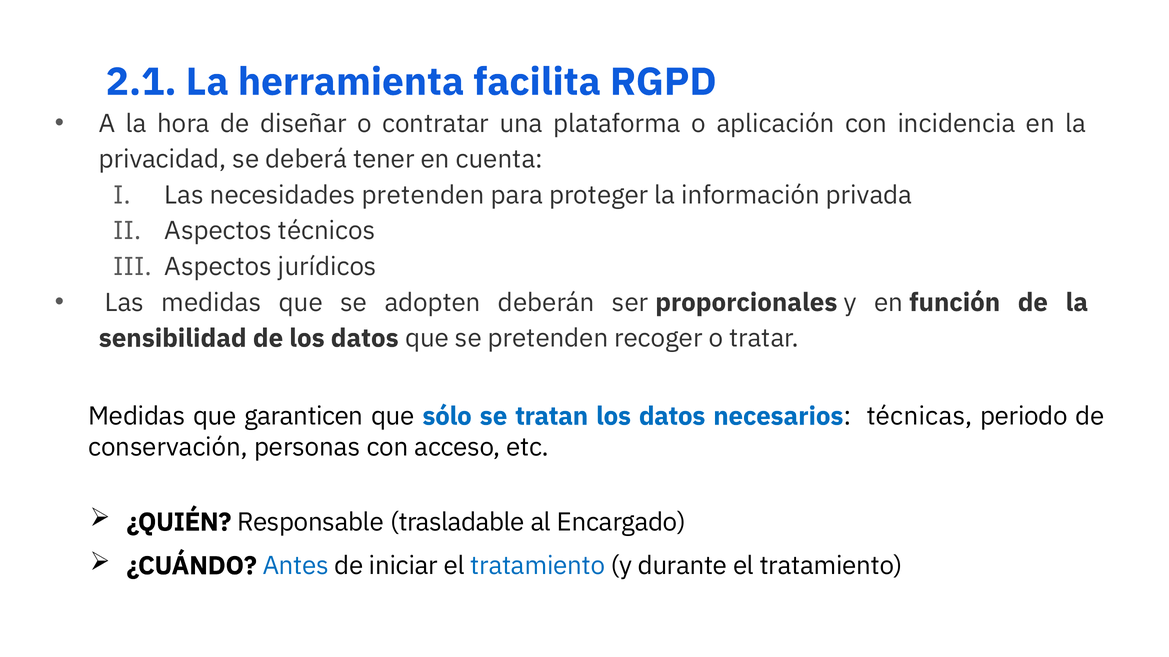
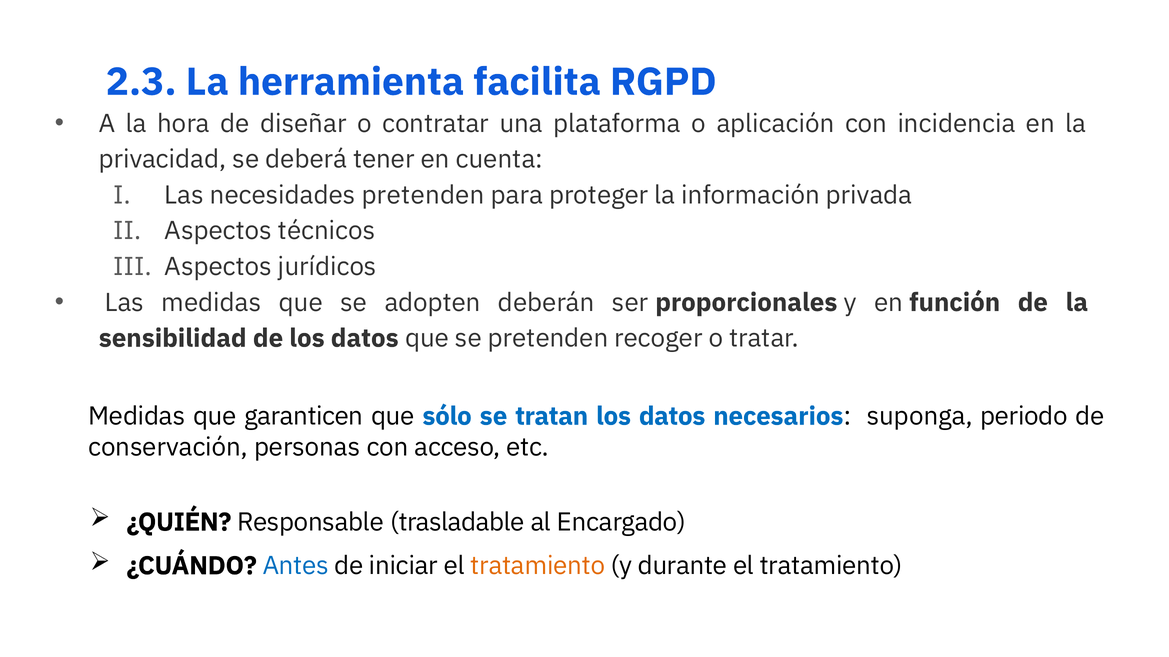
2.1: 2.1 -> 2.3
técnicas: técnicas -> suponga
tratamiento at (538, 566) colour: blue -> orange
